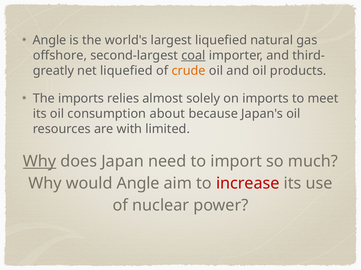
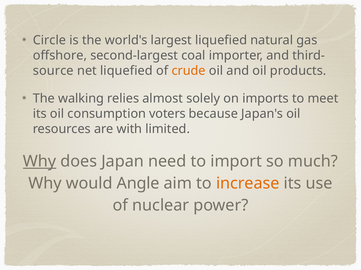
Angle at (50, 40): Angle -> Circle
coal underline: present -> none
greatly: greatly -> source
The imports: imports -> walking
about: about -> voters
increase colour: red -> orange
